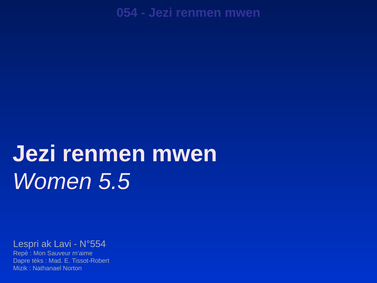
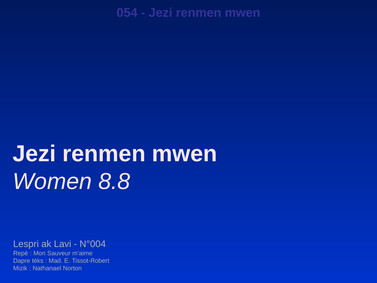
5.5: 5.5 -> 8.8
N°554: N°554 -> N°004
